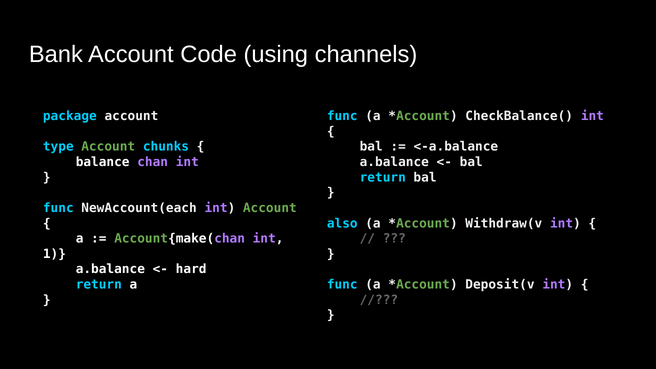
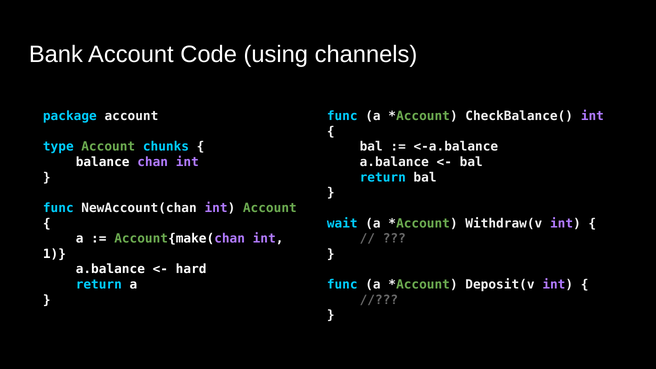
NewAccount(each: NewAccount(each -> NewAccount(chan
also: also -> wait
